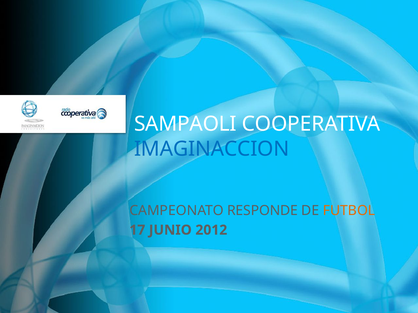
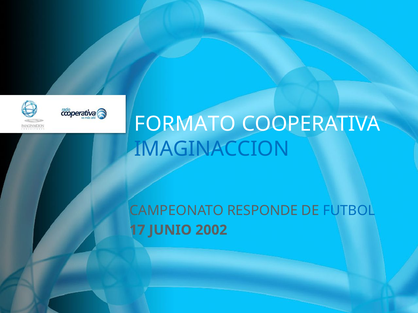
SAMPAOLI: SAMPAOLI -> FORMATO
FUTBOL colour: orange -> blue
2012: 2012 -> 2002
